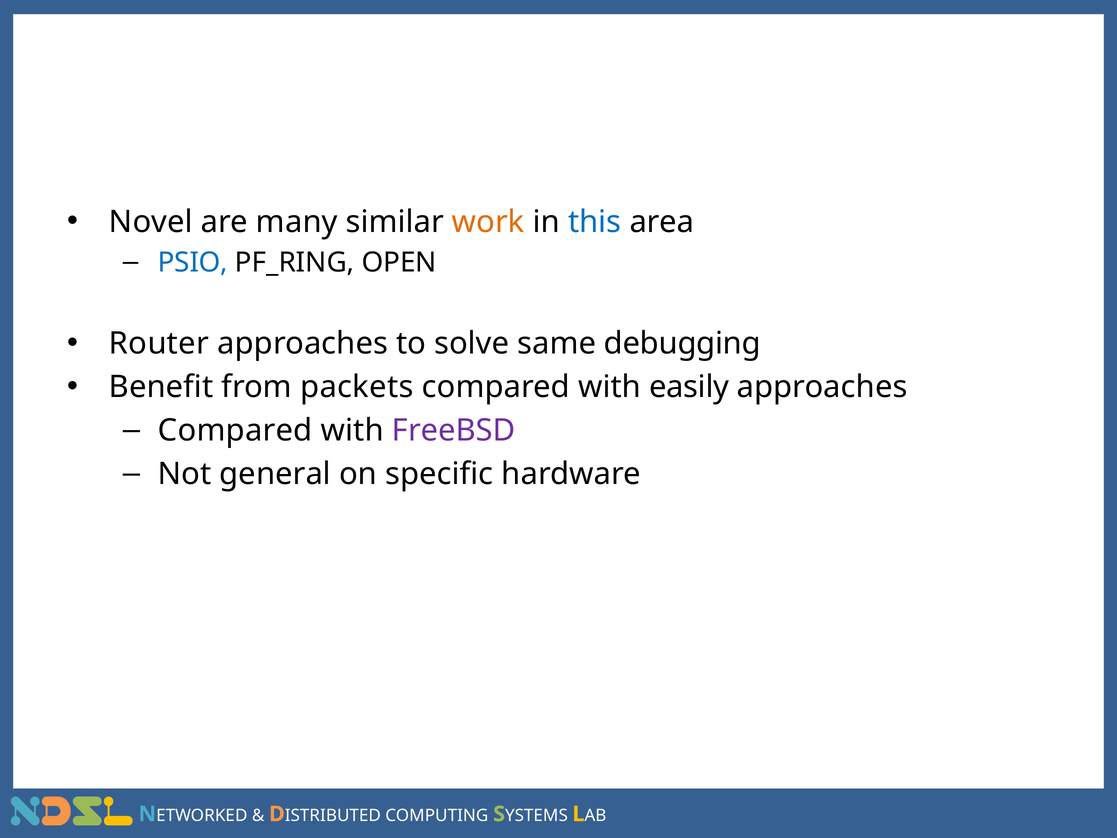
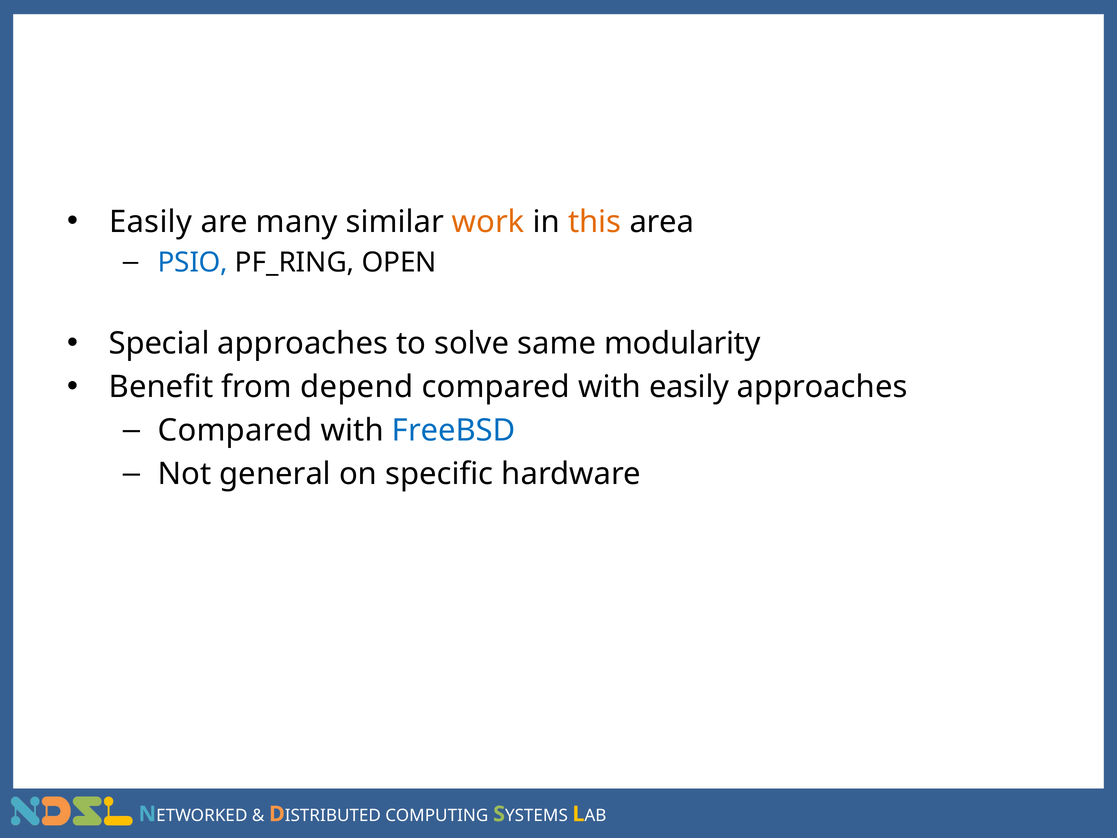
Novel at (151, 222): Novel -> Easily
this colour: blue -> orange
Router: Router -> Special
debugging: debugging -> modularity
packets: packets -> depend
FreeBSD colour: purple -> blue
